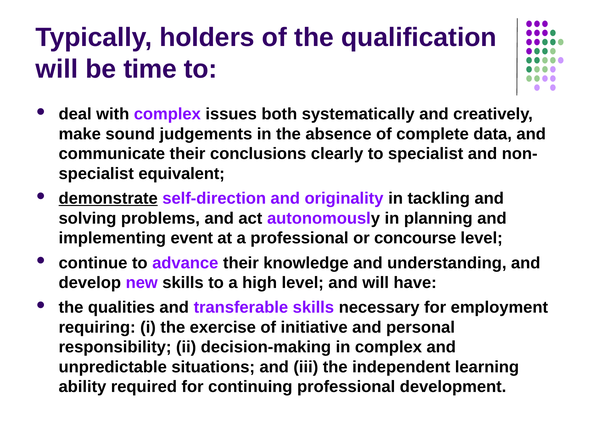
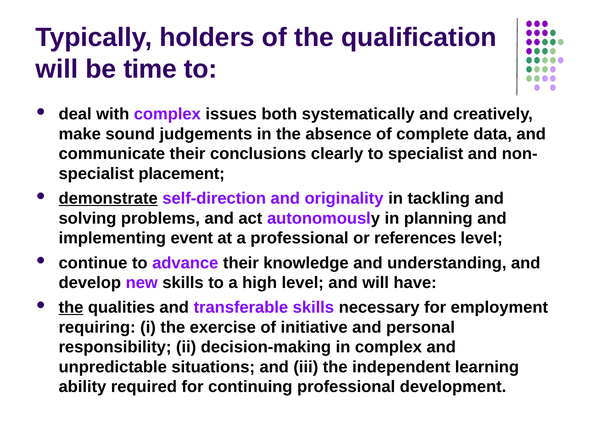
equivalent: equivalent -> placement
concourse: concourse -> references
the at (71, 307) underline: none -> present
